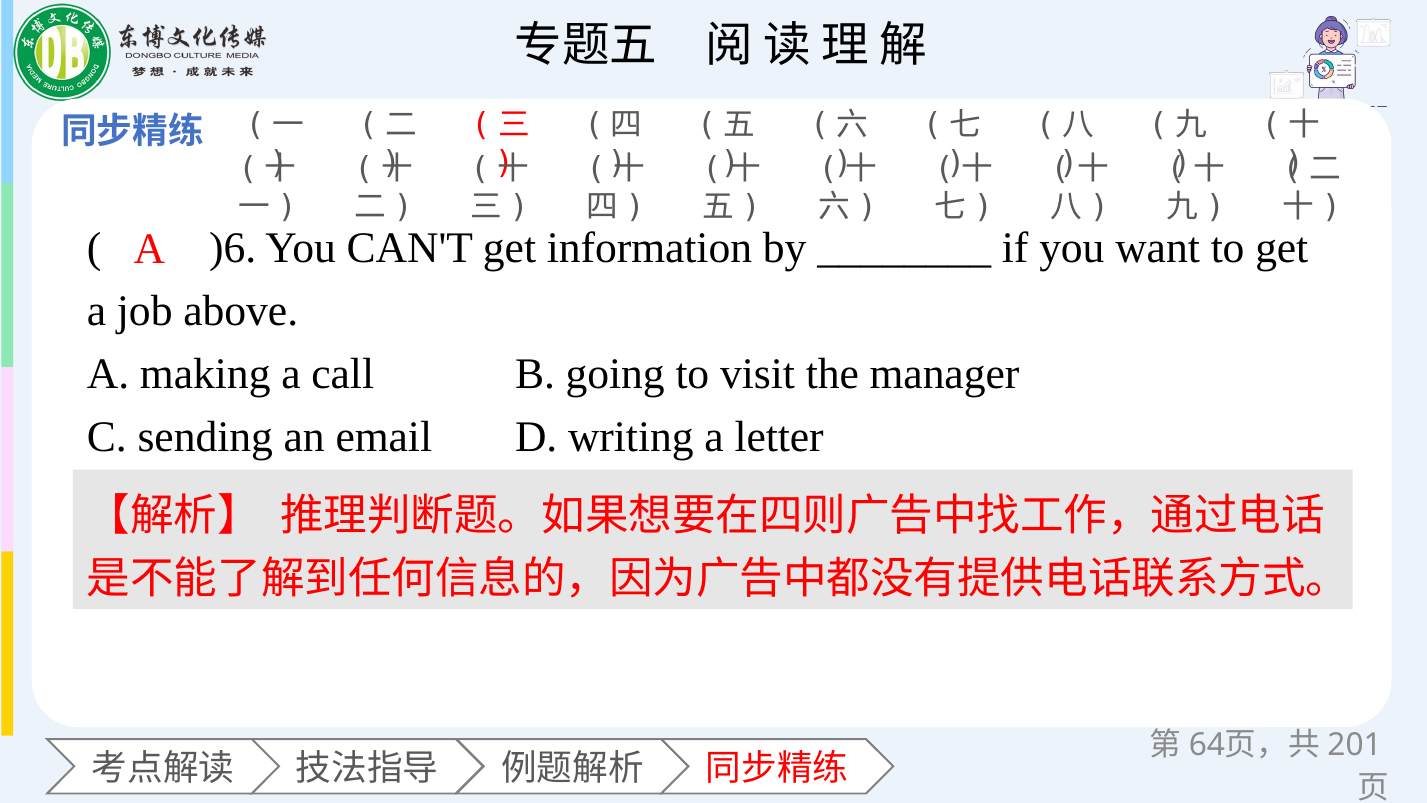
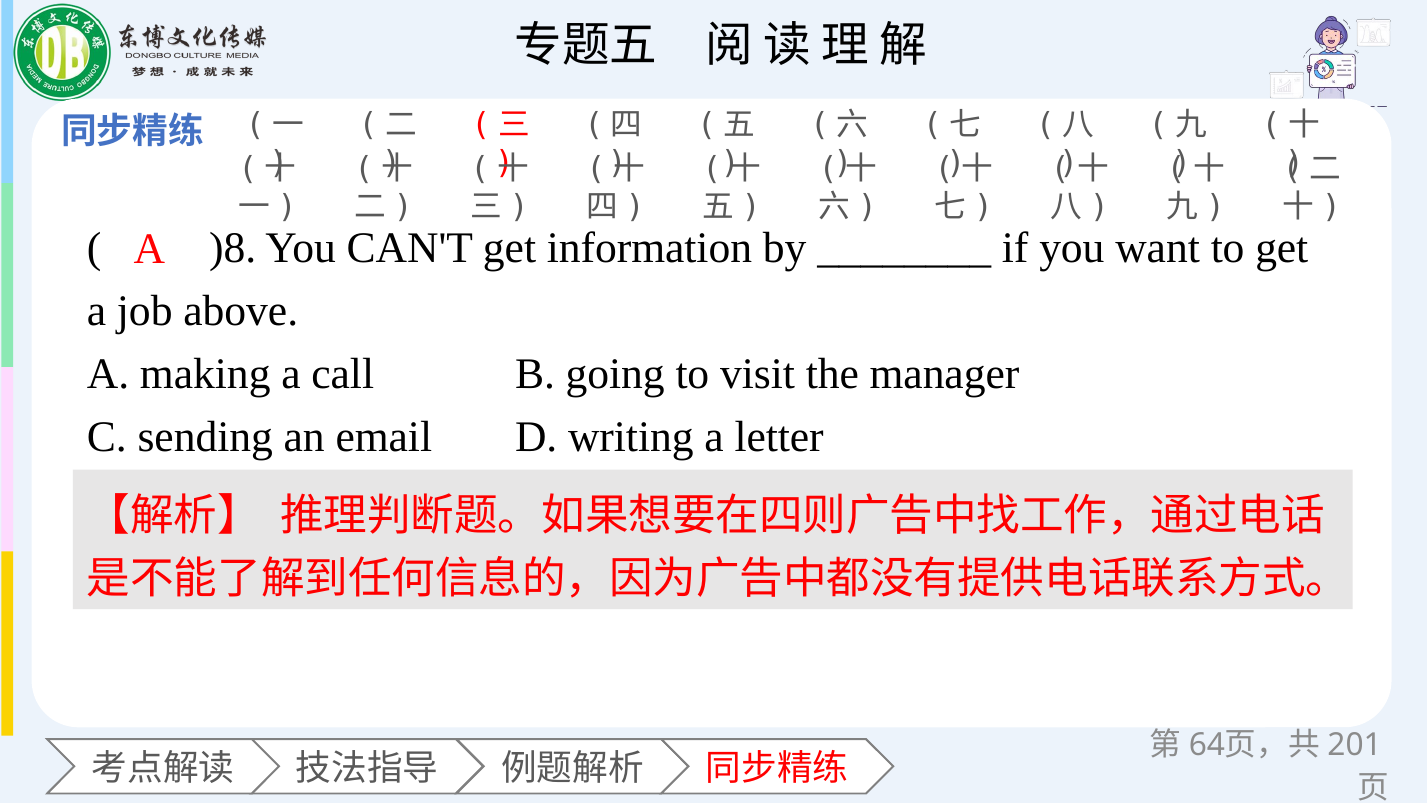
)6: )6 -> )8
